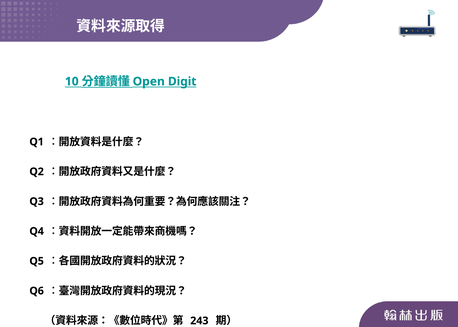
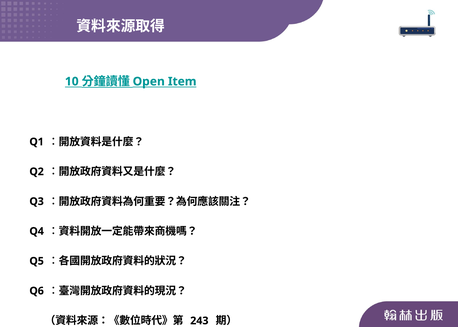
Digit: Digit -> Item
